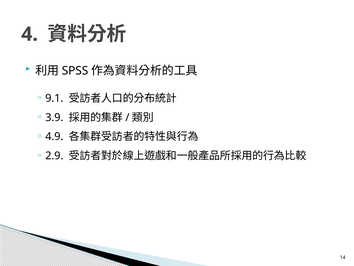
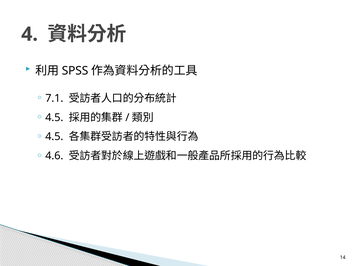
9.1: 9.1 -> 7.1
3.9 at (54, 117): 3.9 -> 4.5
4.9 at (54, 136): 4.9 -> 4.5
2.9: 2.9 -> 4.6
